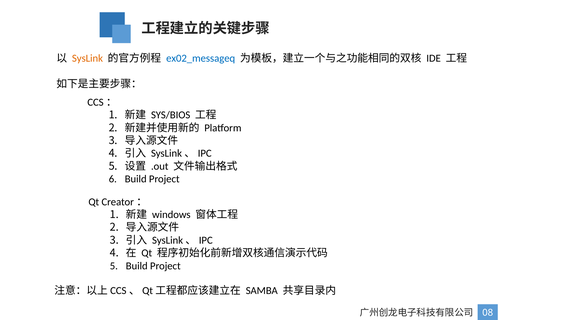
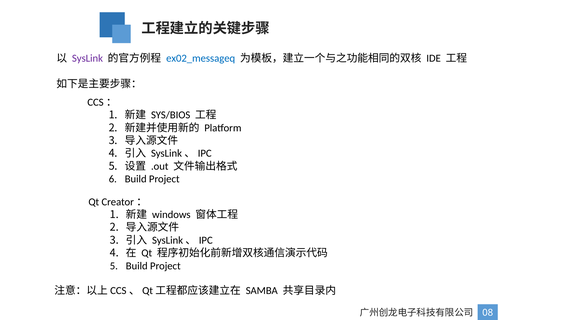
SysLink colour: orange -> purple
